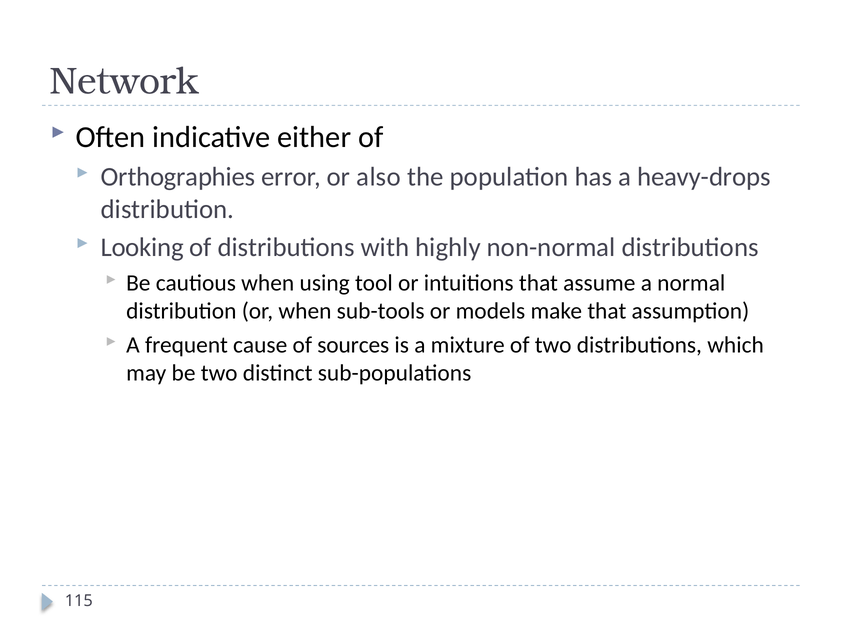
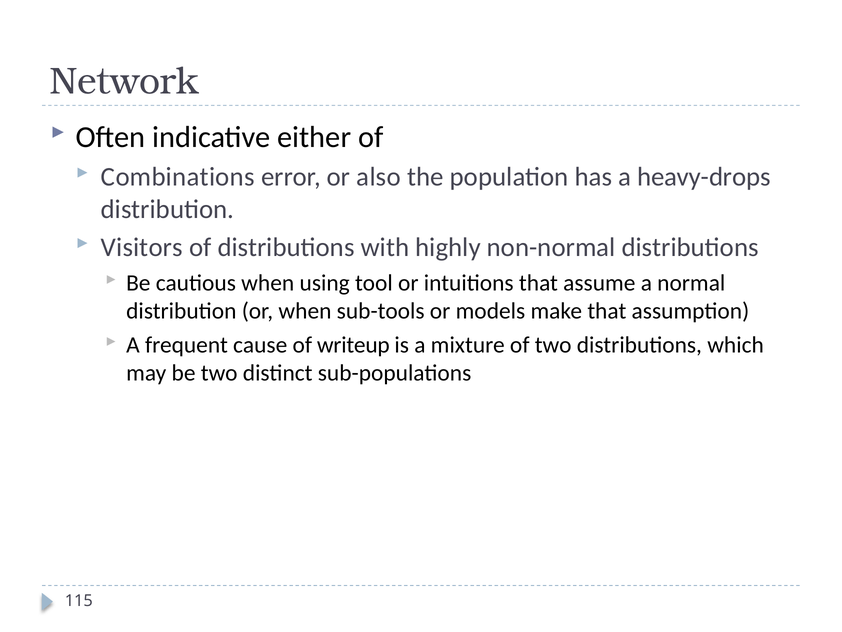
Orthographies: Orthographies -> Combinations
Looking: Looking -> Visitors
sources: sources -> writeup
